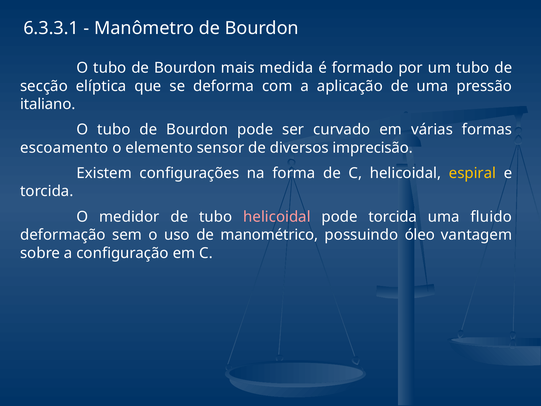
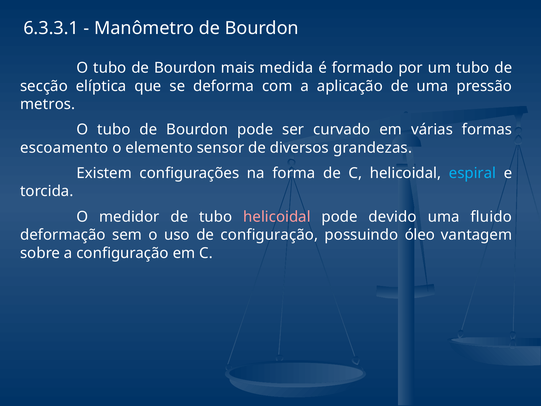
italiano: italiano -> metros
imprecisão: imprecisão -> grandezas
espiral colour: yellow -> light blue
pode torcida: torcida -> devido
de manométrico: manométrico -> configuração
